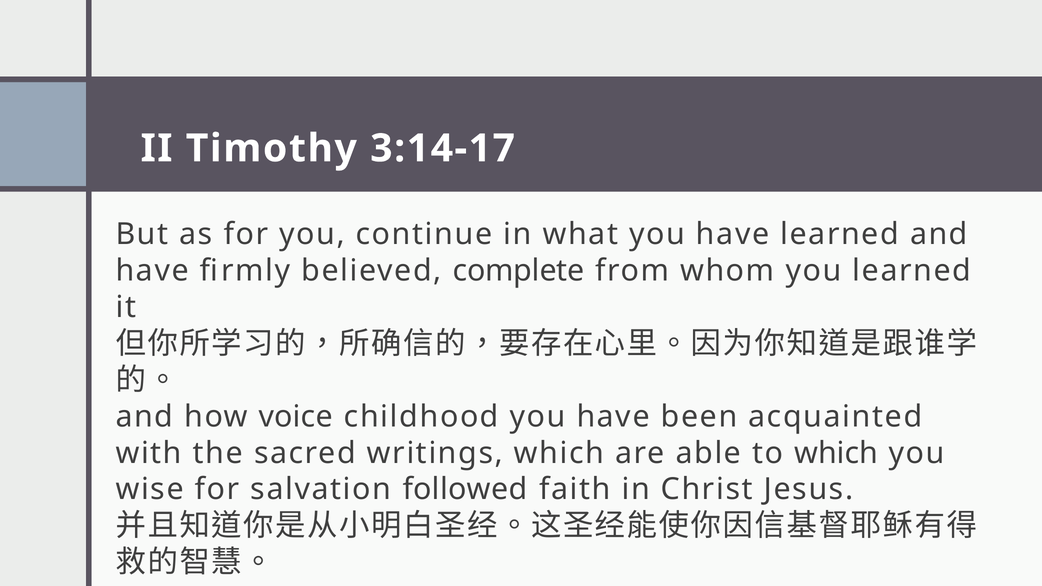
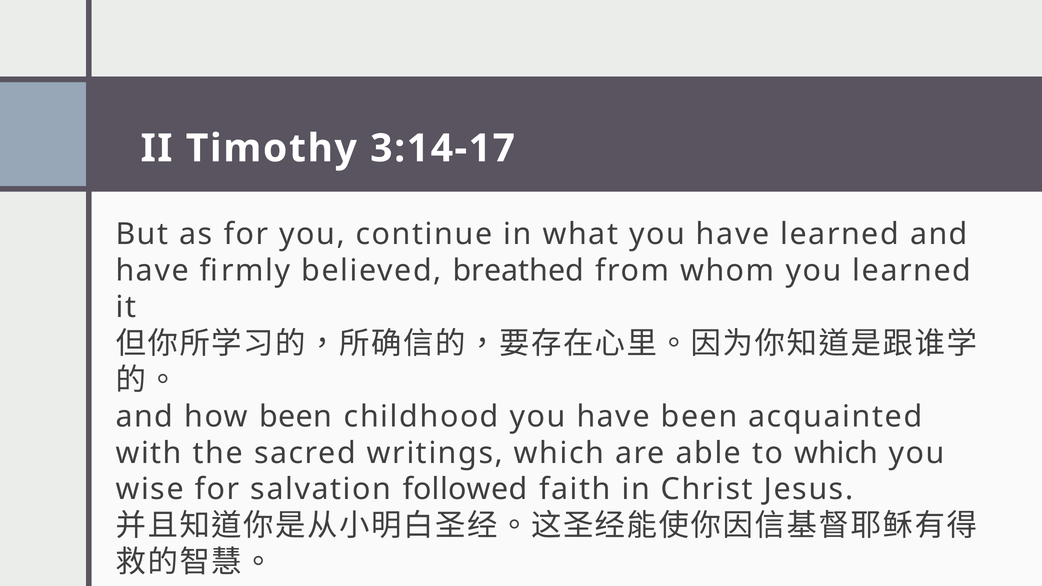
complete: complete -> breathed
how voice: voice -> been
